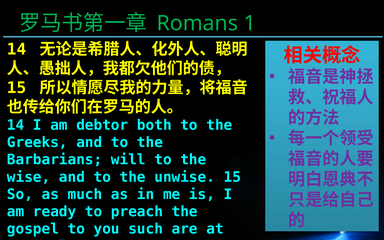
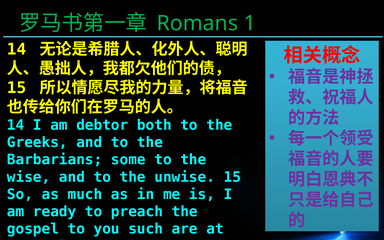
will: will -> some
